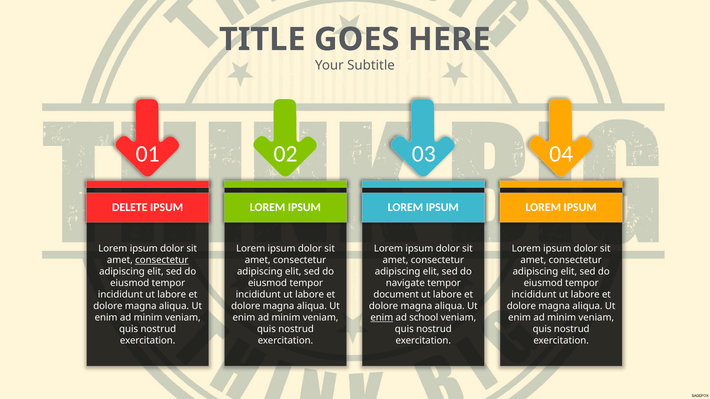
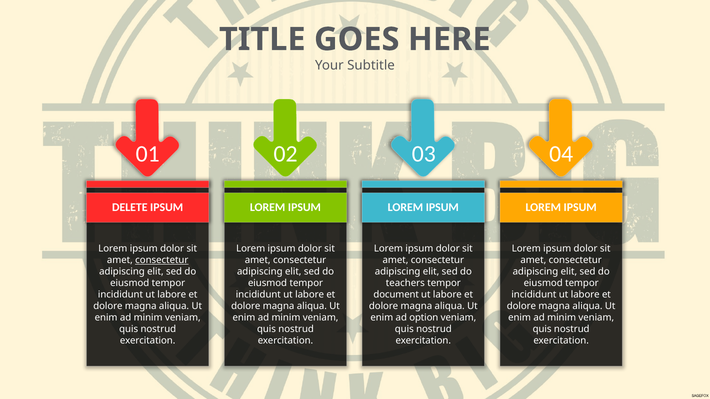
navigate: navigate -> teachers
enim at (382, 318) underline: present -> none
school: school -> option
